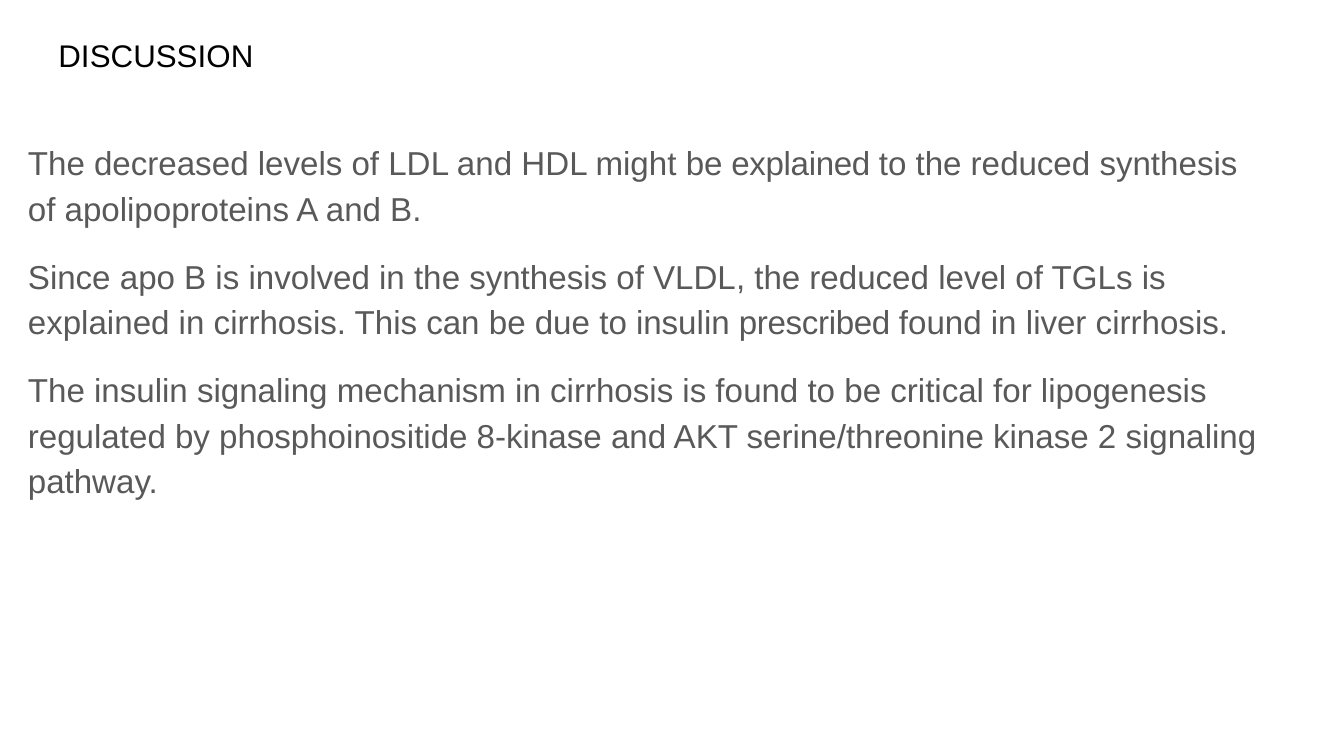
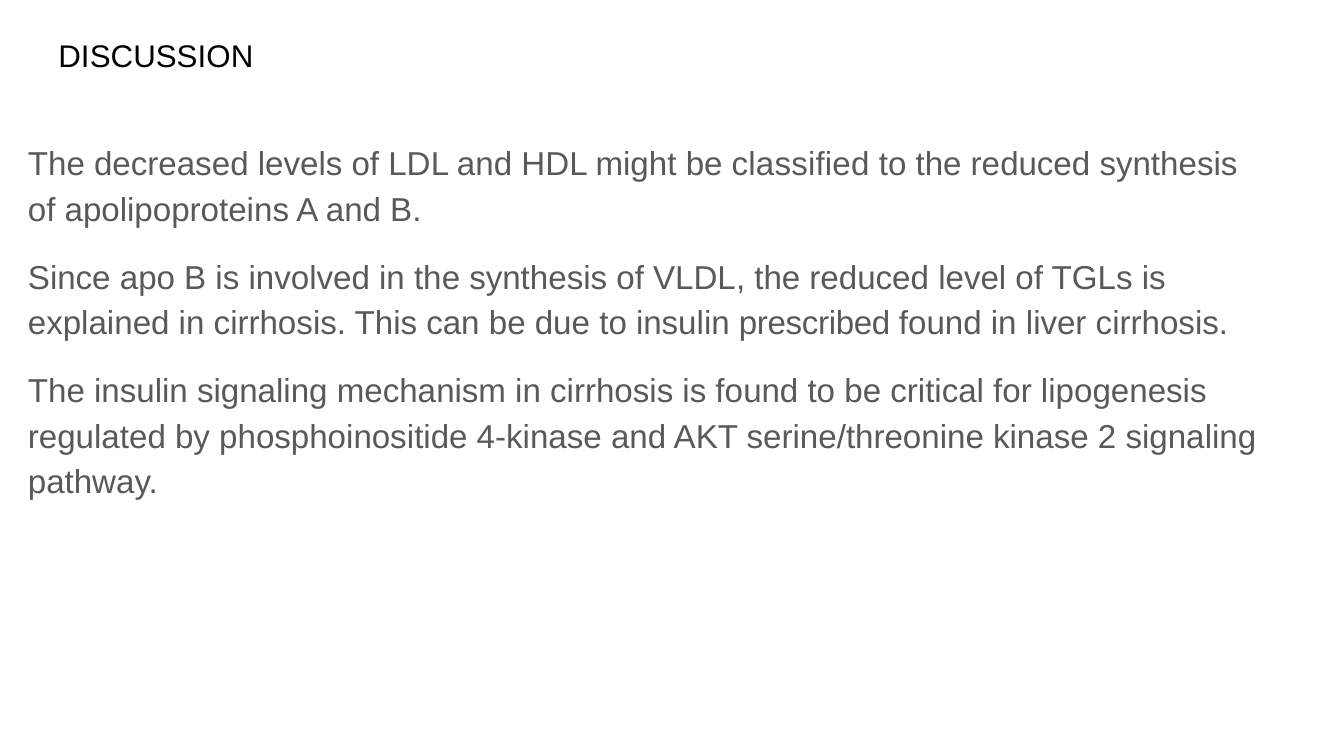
be explained: explained -> classified
8-kinase: 8-kinase -> 4-kinase
